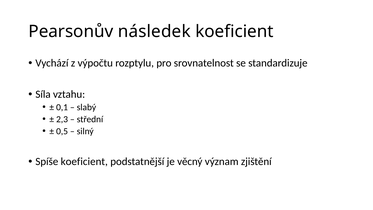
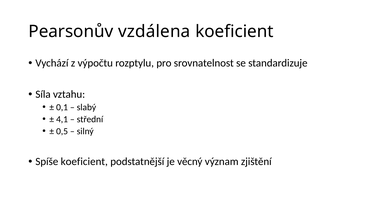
následek: následek -> vzdálena
2,3: 2,3 -> 4,1
